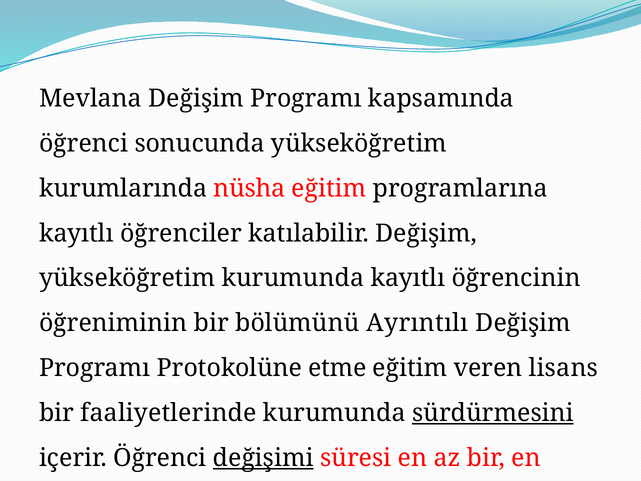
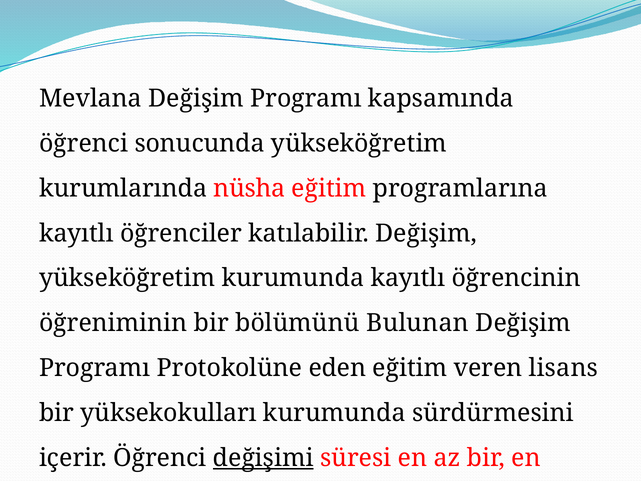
Ayrıntılı: Ayrıntılı -> Bulunan
etme: etme -> eden
faaliyetlerinde: faaliyetlerinde -> yüksekokulları
sürdürmesini underline: present -> none
